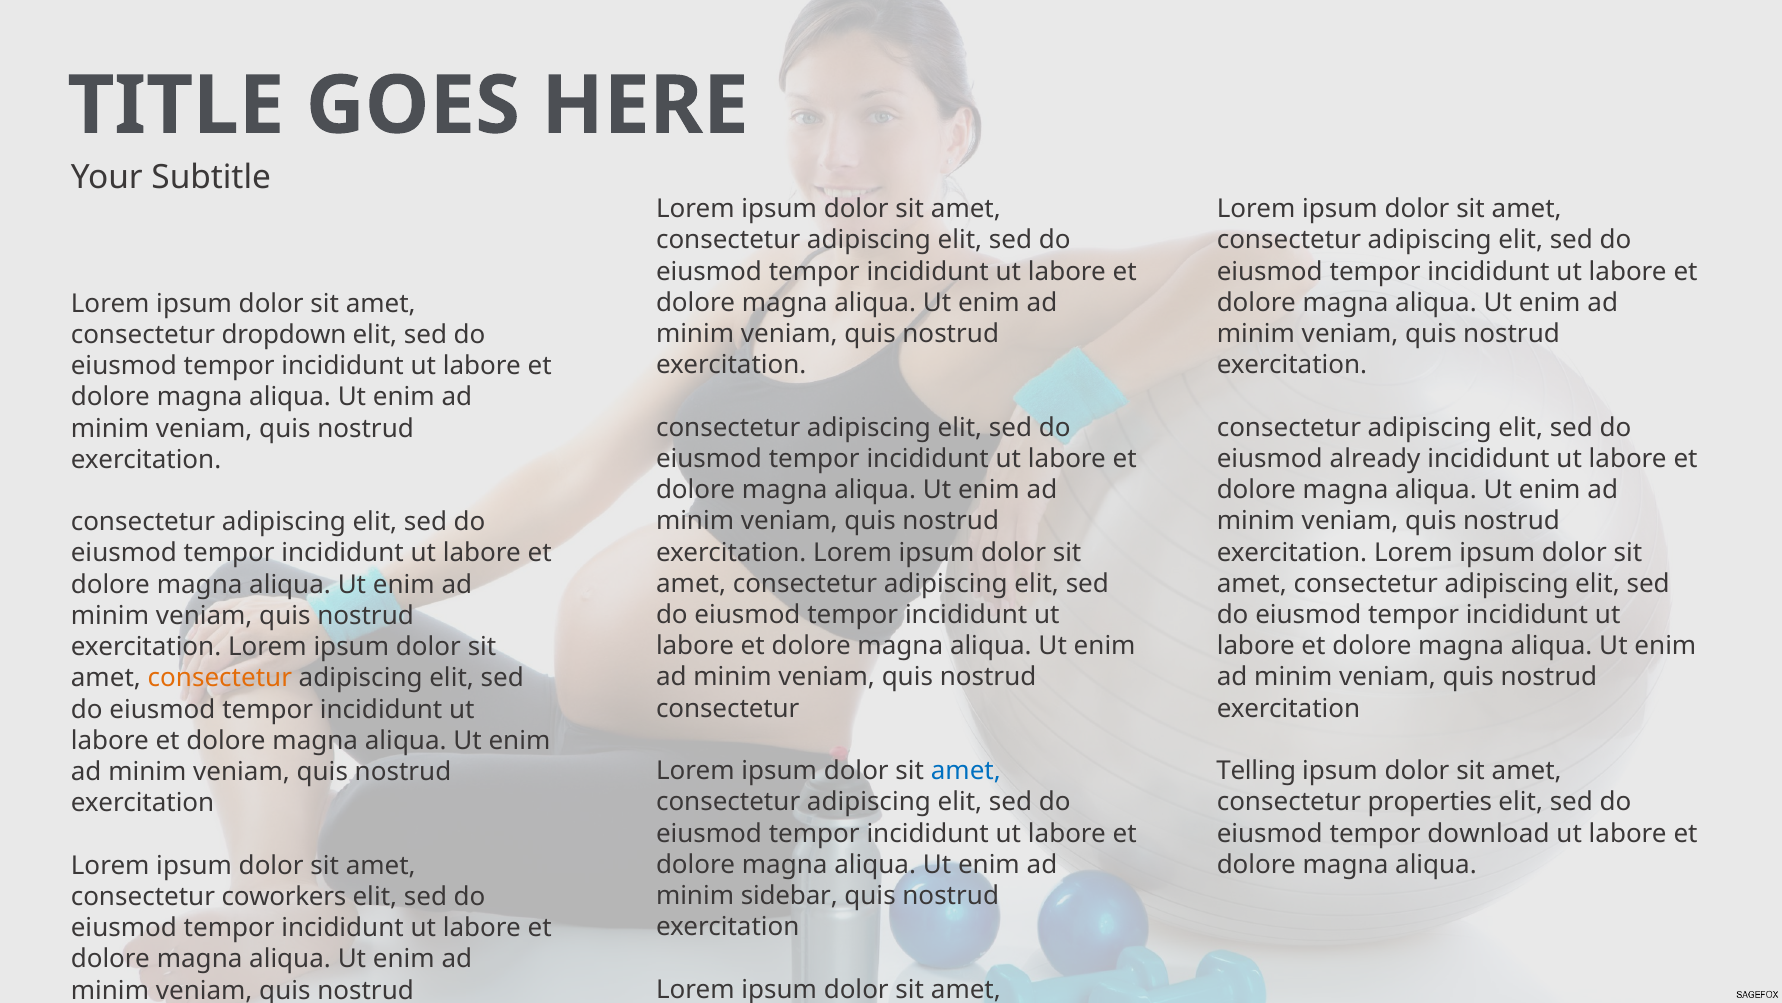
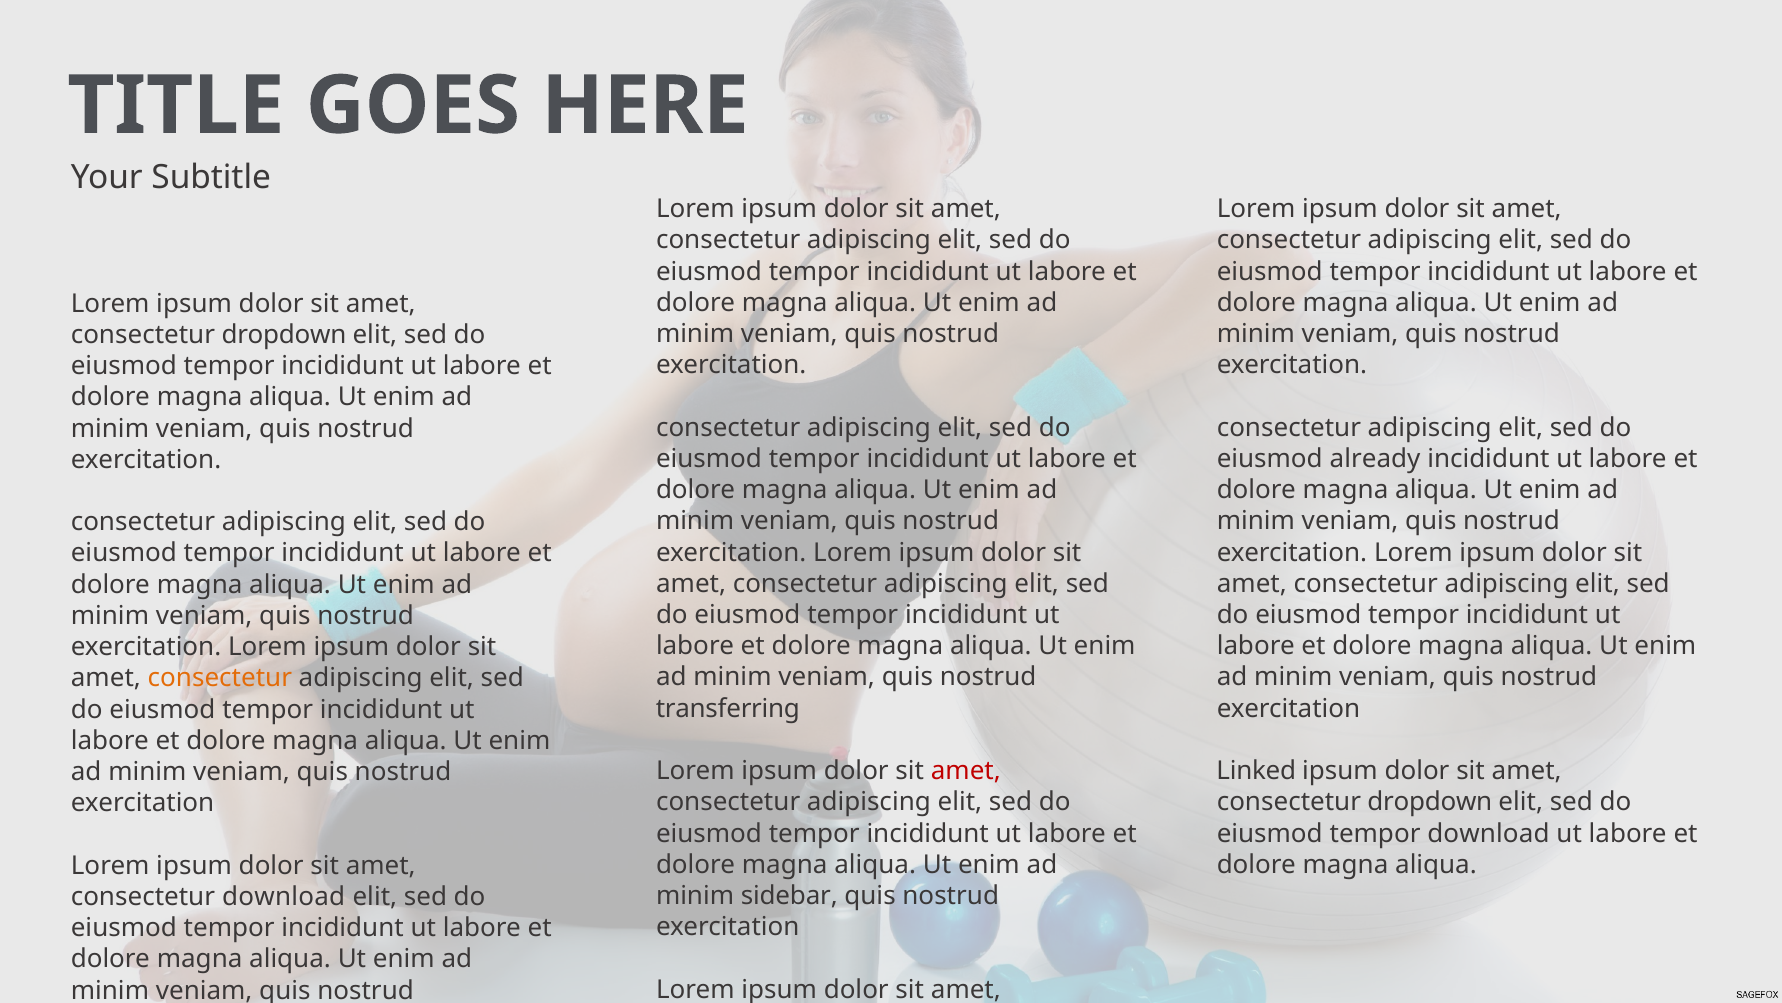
consectetur at (728, 708): consectetur -> transferring
amet at (966, 771) colour: blue -> red
Telling: Telling -> Linked
properties at (1430, 802): properties -> dropdown
consectetur coworkers: coworkers -> download
